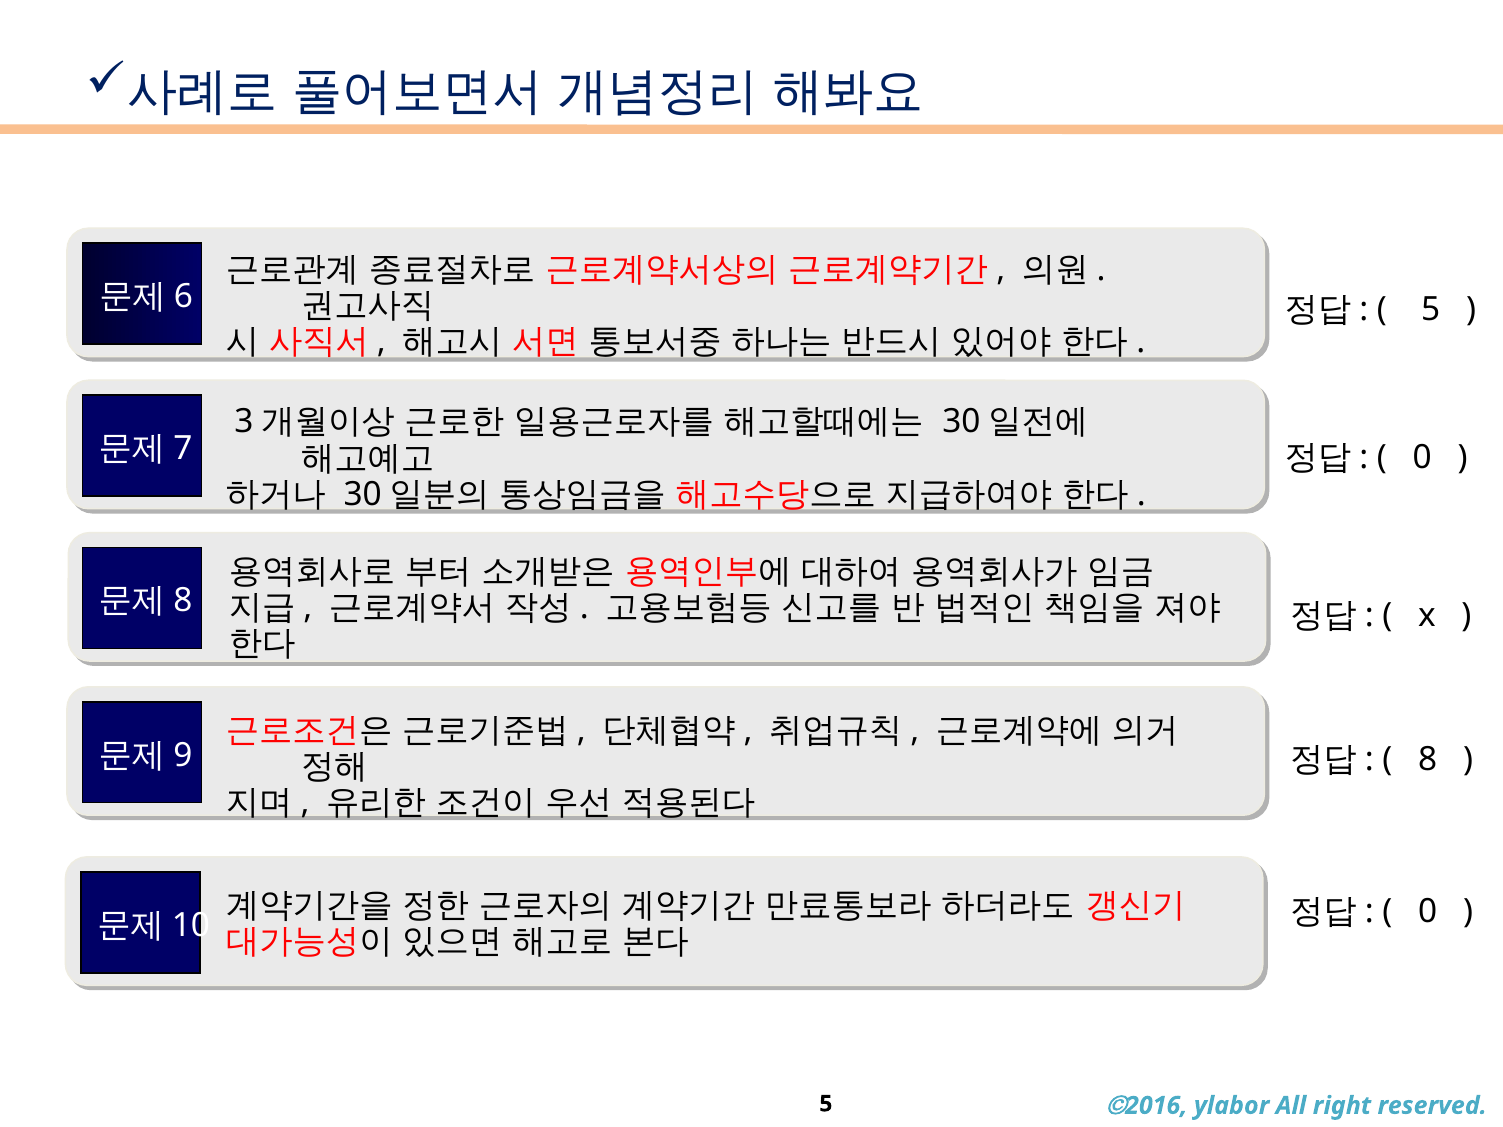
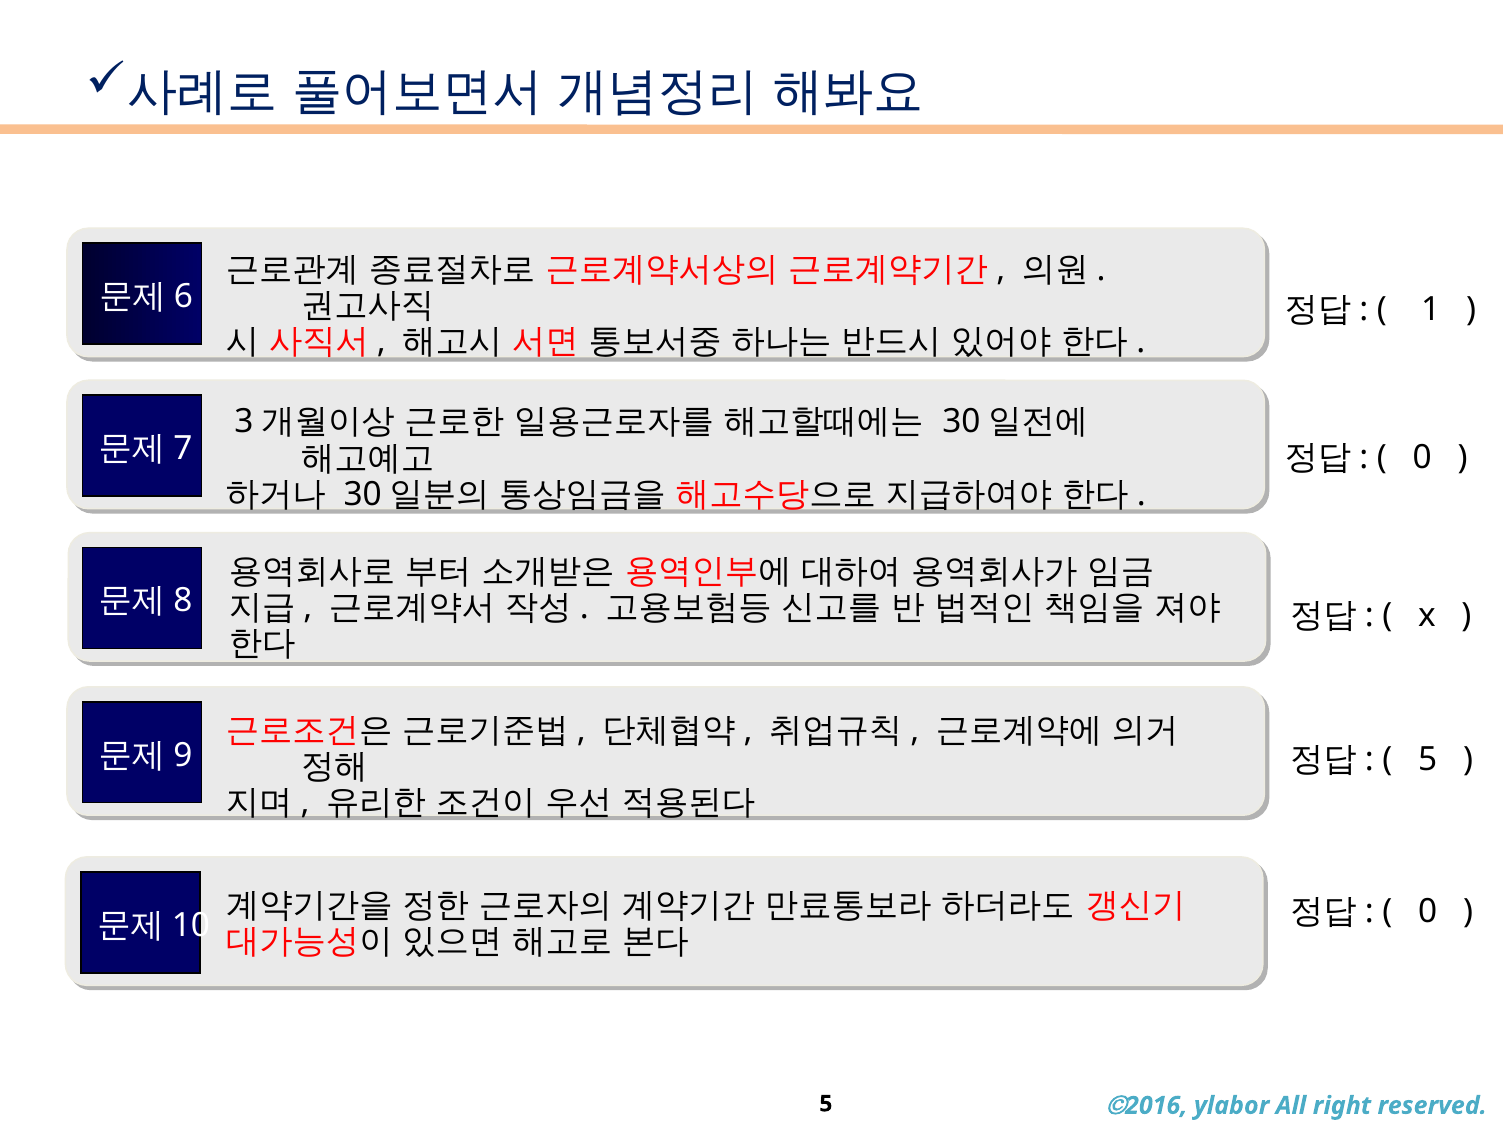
5 at (1431, 310): 5 -> 1
8 at (1428, 759): 8 -> 5
